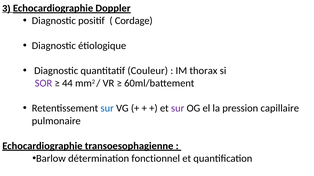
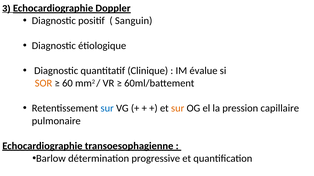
Cordage: Cordage -> Sanguin
Couleur: Couleur -> Clinique
thorax: thorax -> évalue
SOR colour: purple -> orange
44: 44 -> 60
sur at (178, 109) colour: purple -> orange
fonctionnel: fonctionnel -> progressive
